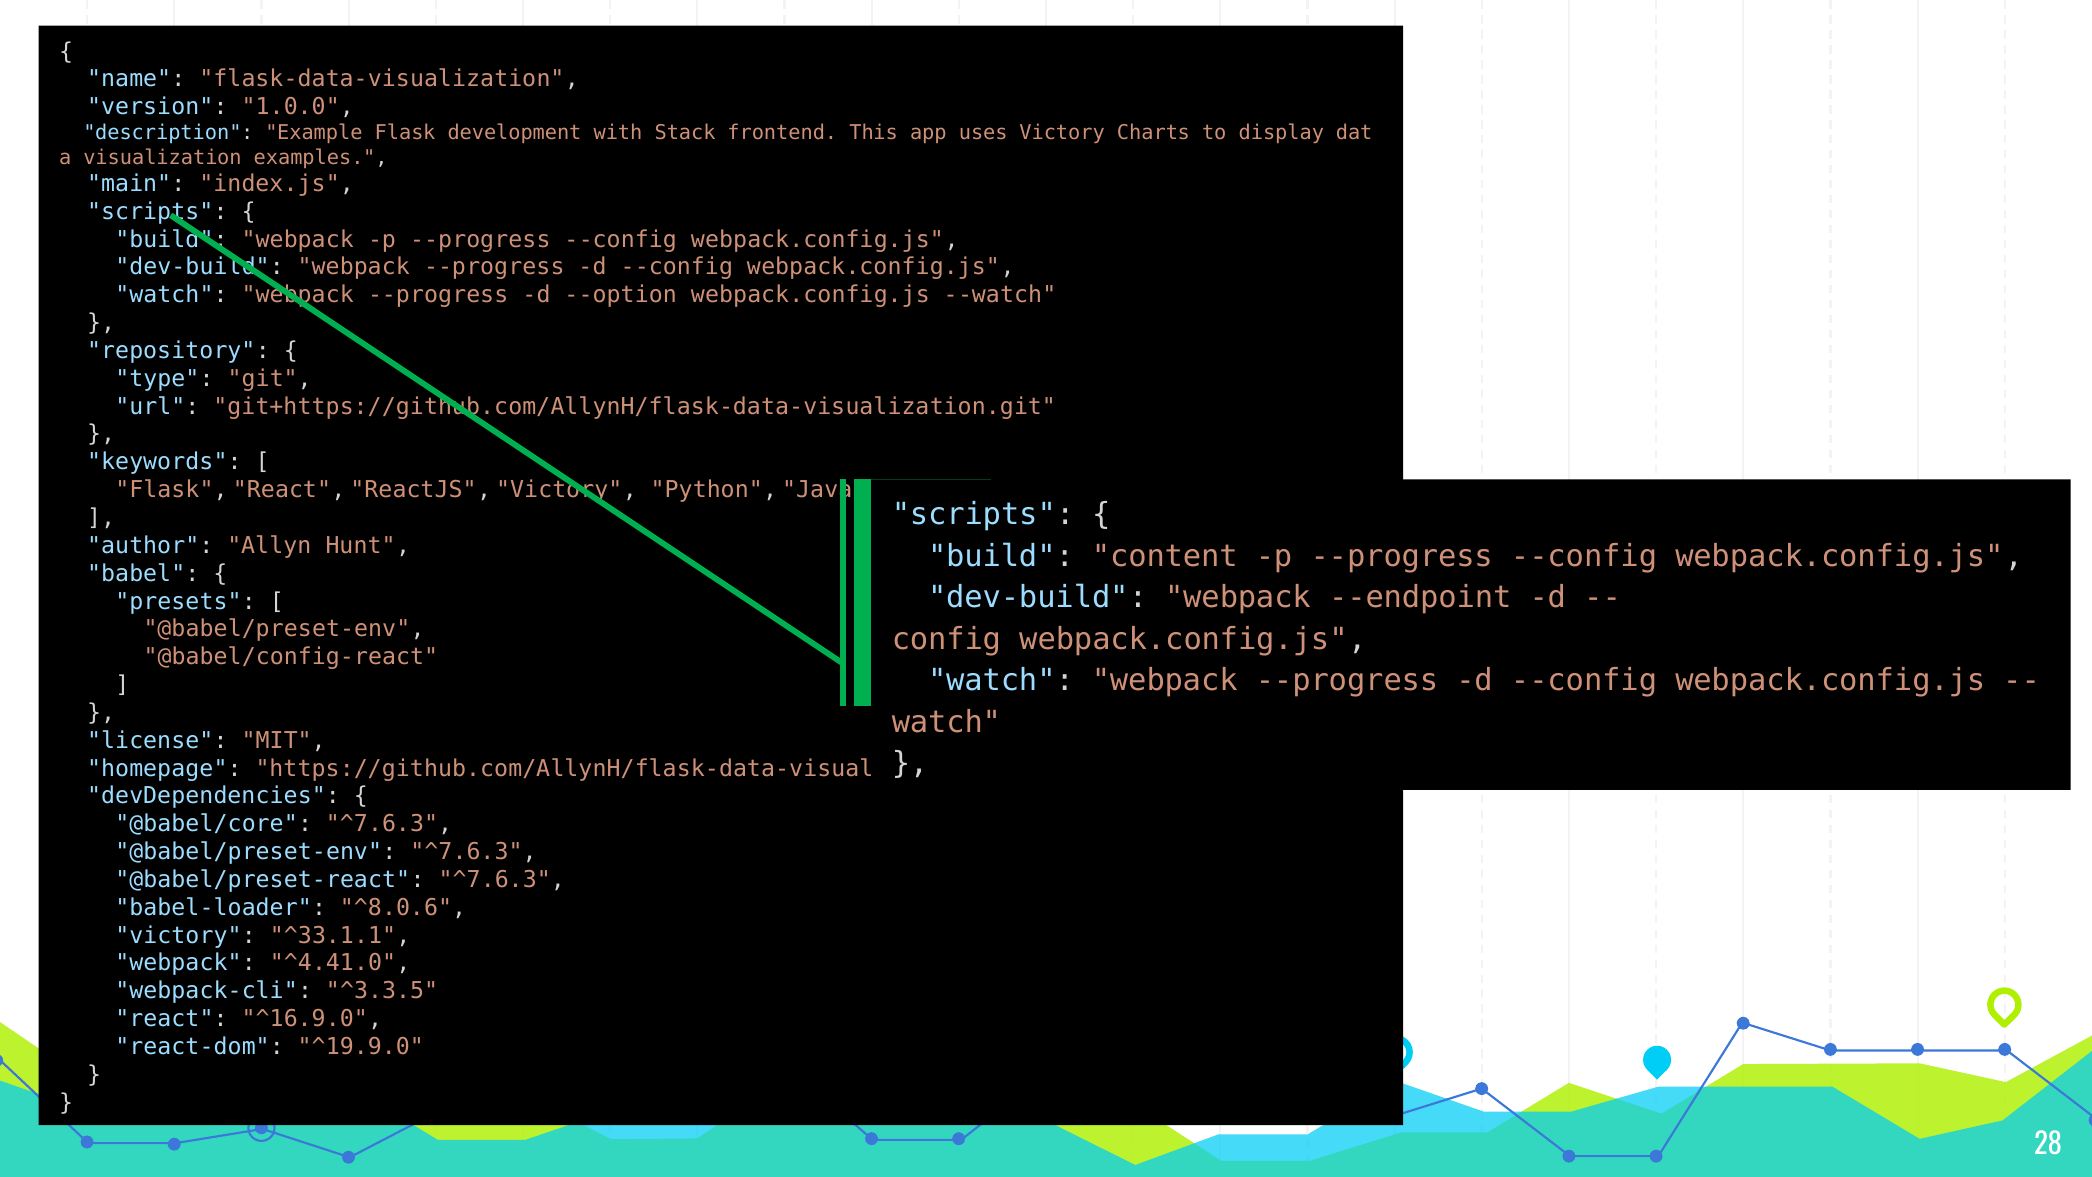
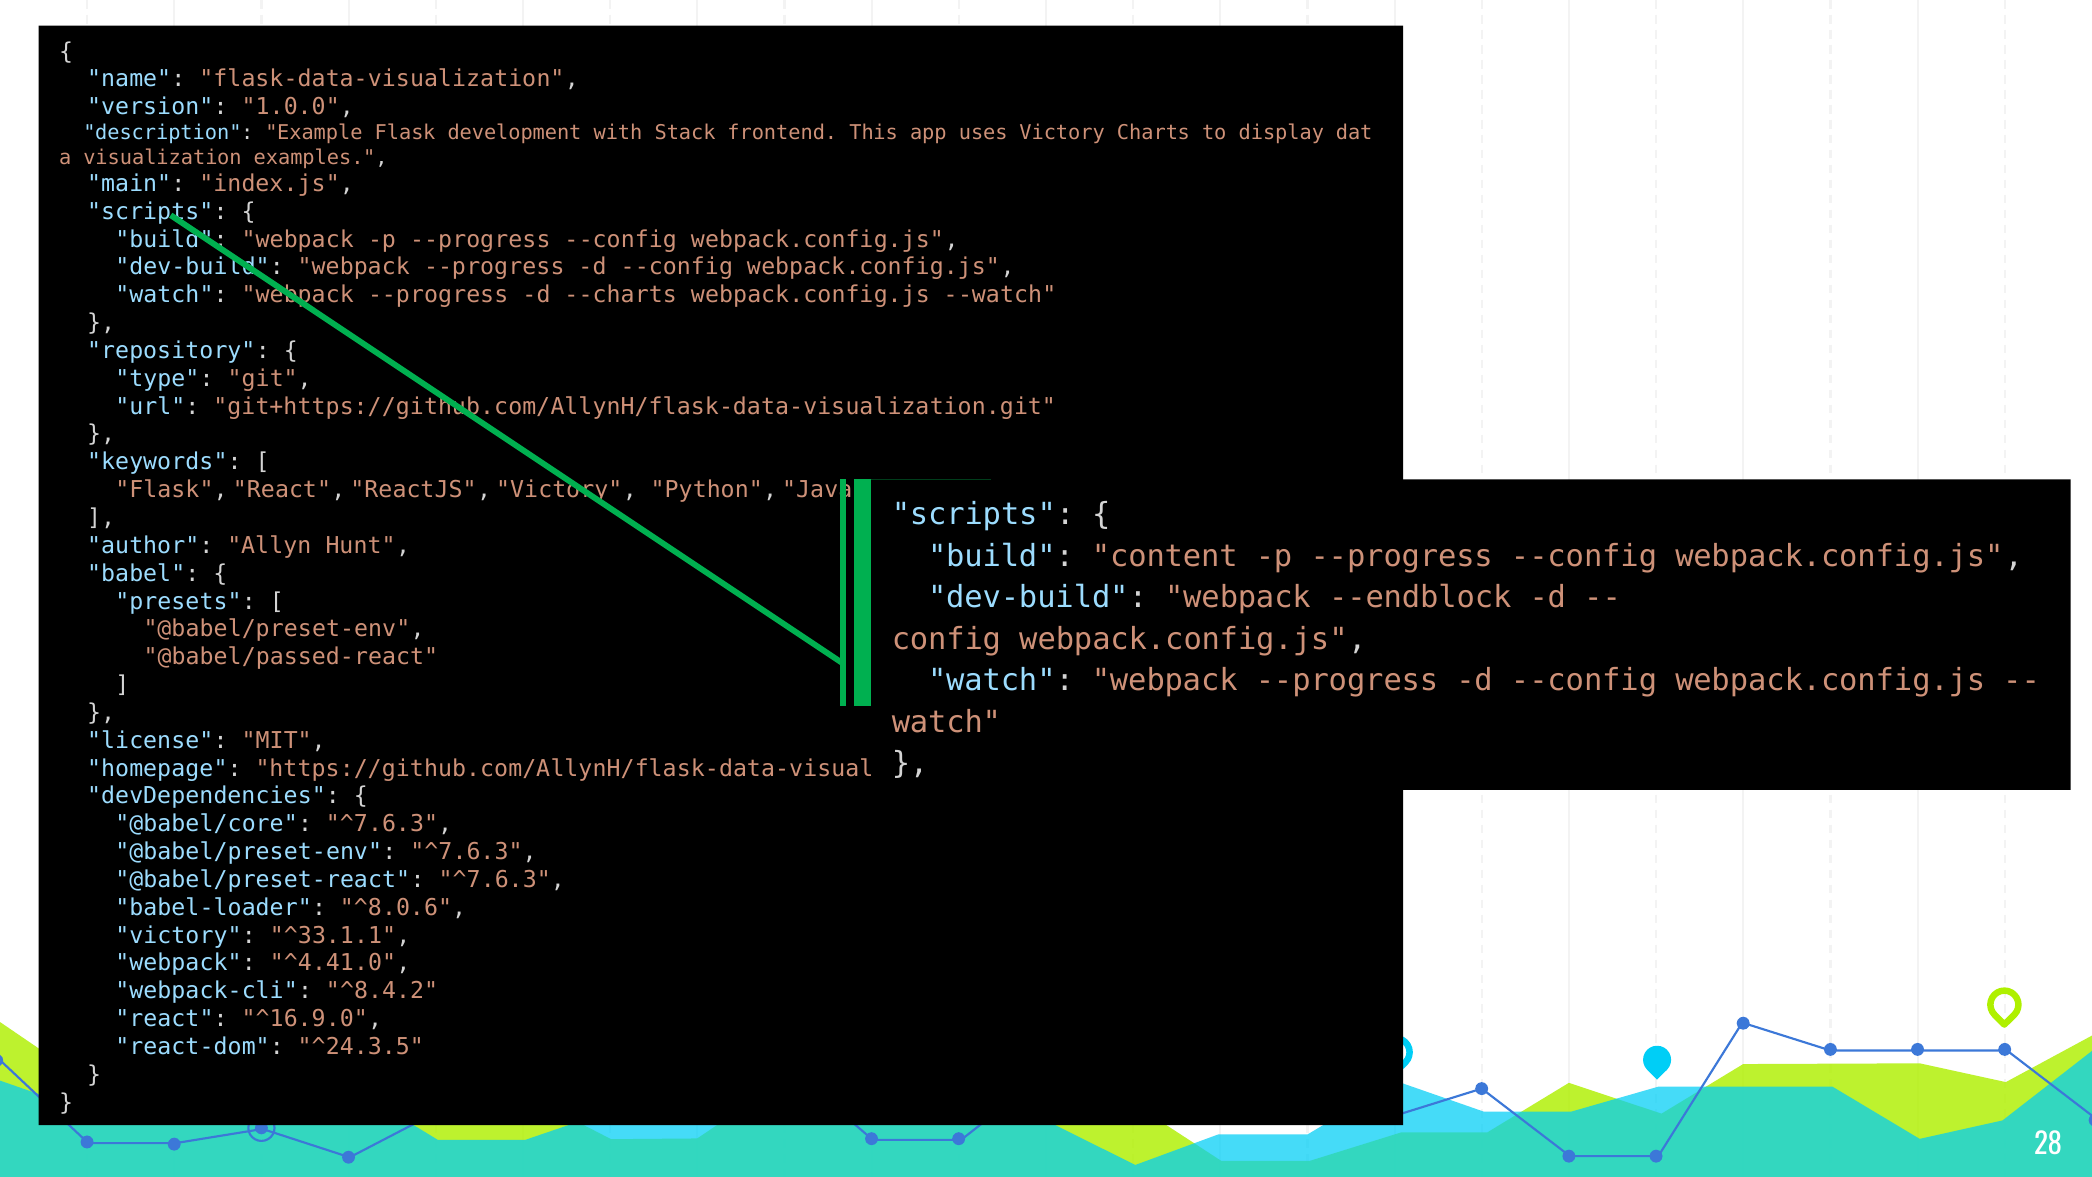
--option: --option -> --charts
--endpoint: --endpoint -> --endblock
@babel/config-react: @babel/config-react -> @babel/passed-react
^3.3.5: ^3.3.5 -> ^8.4.2
^19.9.0: ^19.9.0 -> ^24.3.5
